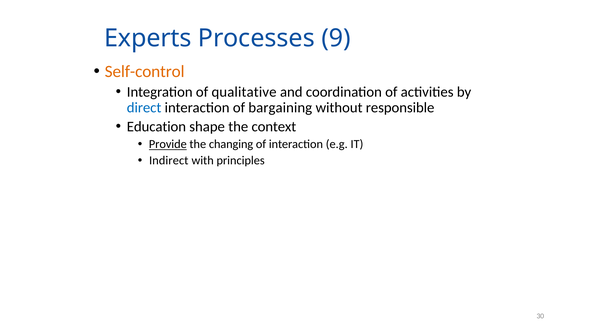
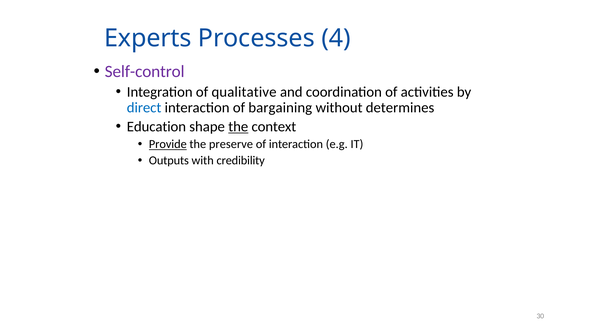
9: 9 -> 4
Self-control colour: orange -> purple
responsible: responsible -> determines
the at (238, 127) underline: none -> present
changing: changing -> preserve
Indirect: Indirect -> Outputs
principles: principles -> credibility
